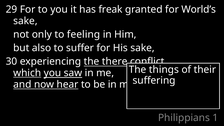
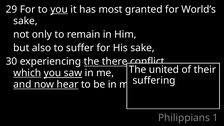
you at (59, 9) underline: none -> present
freak: freak -> most
feeling: feeling -> remain
things: things -> united
